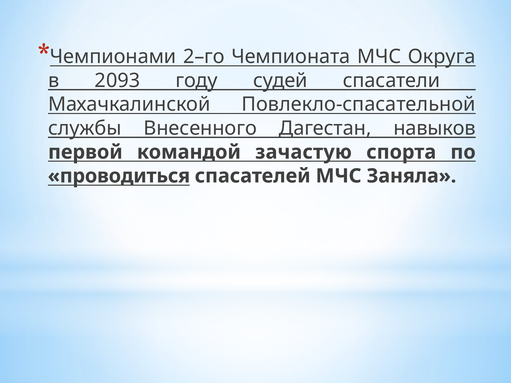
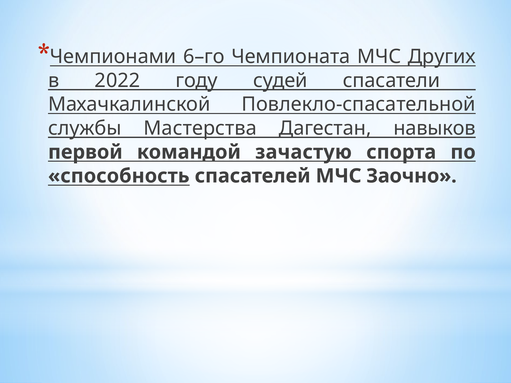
2–го: 2–го -> 6–го
Округа: Округа -> Других
2093: 2093 -> 2022
Внесенного: Внесенного -> Мастерства
проводиться: проводиться -> способность
Заняла: Заняла -> Заочно
